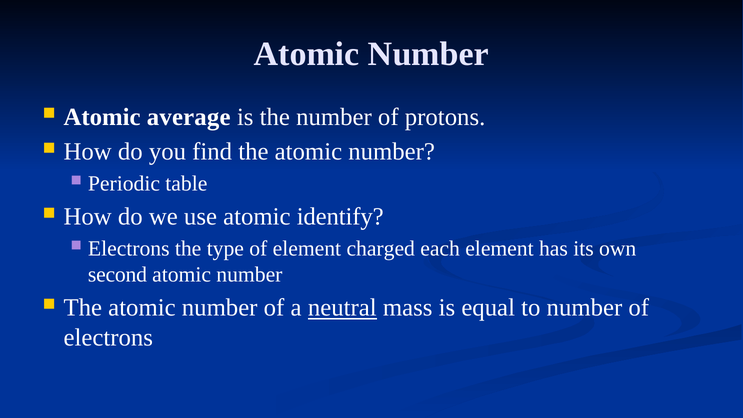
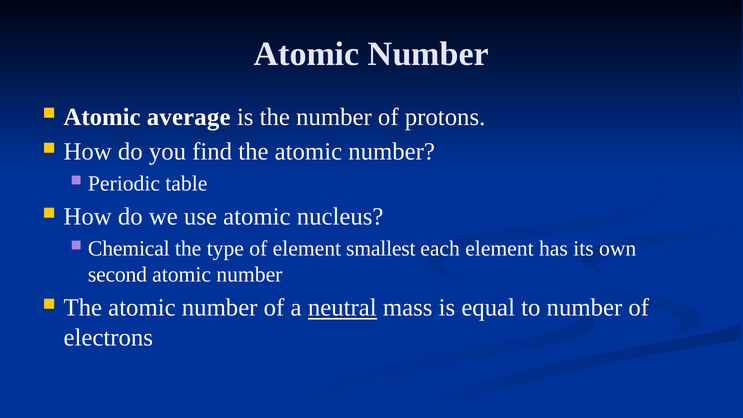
identify: identify -> nucleus
Electrons at (129, 249): Electrons -> Chemical
charged: charged -> smallest
